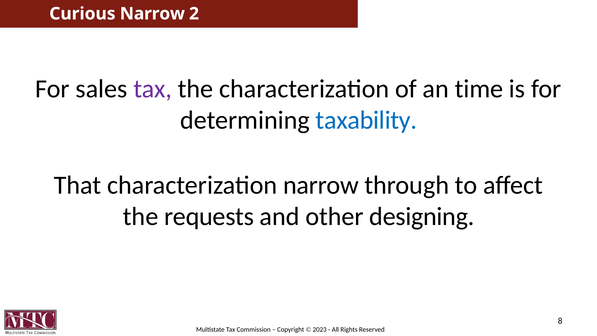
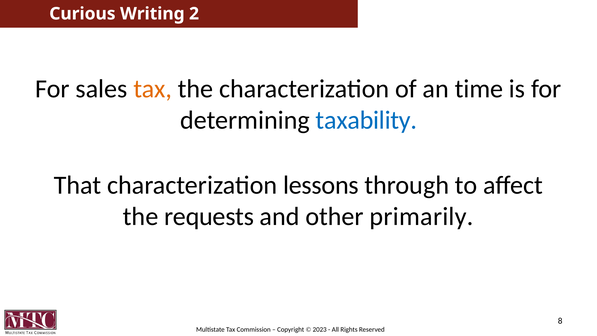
Curious Narrow: Narrow -> Writing
tax at (153, 89) colour: purple -> orange
characterization narrow: narrow -> lessons
designing: designing -> primarily
